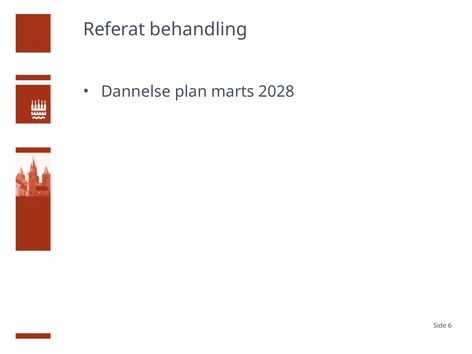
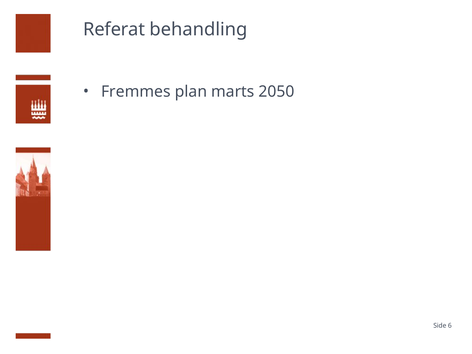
Dannelse: Dannelse -> Fremmes
2028: 2028 -> 2050
